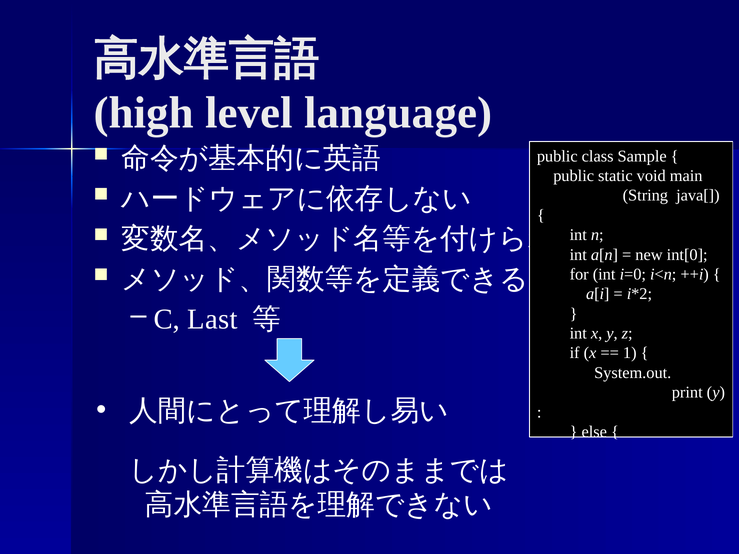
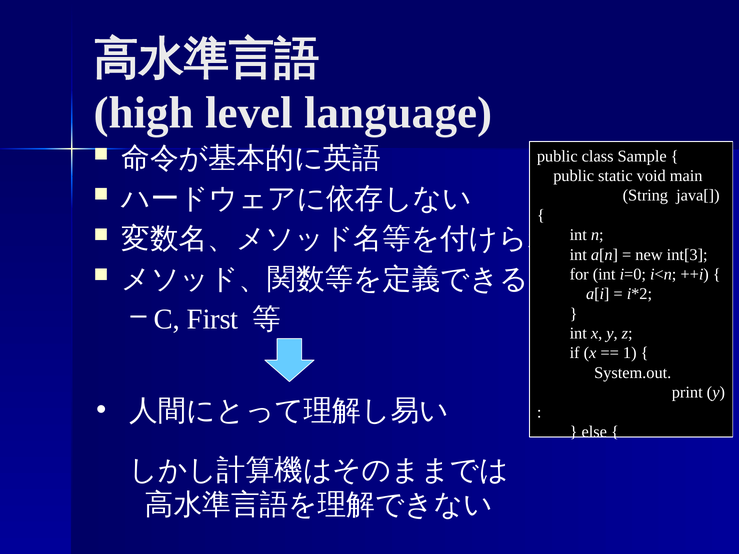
int[0: int[0 -> int[3
Last: Last -> First
